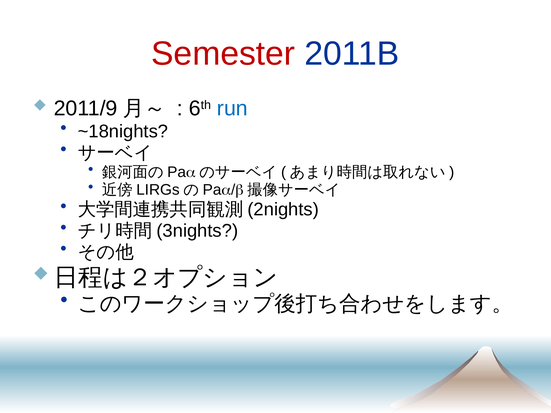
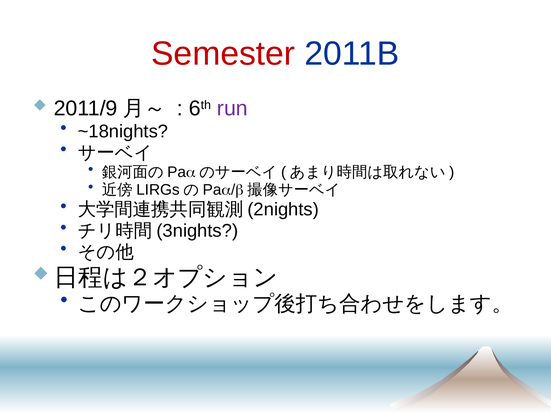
run colour: blue -> purple
